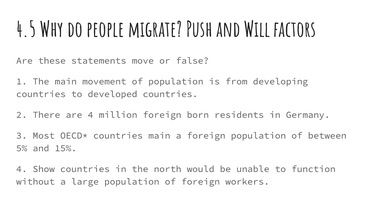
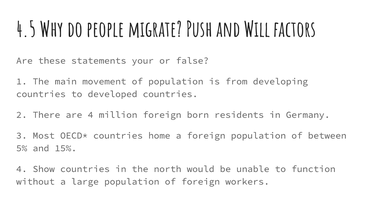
move: move -> your
countries main: main -> home
